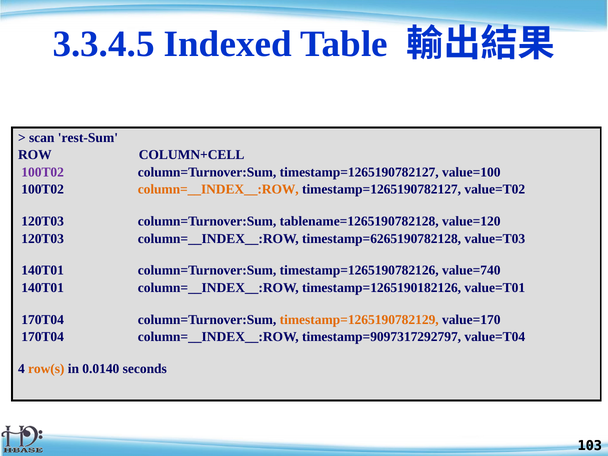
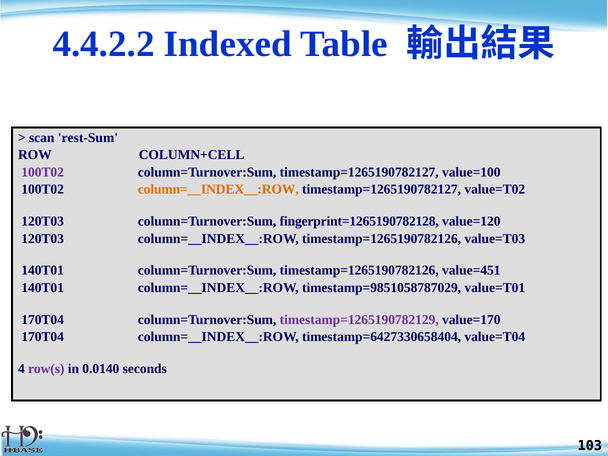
3.3.4.5: 3.3.4.5 -> 4.4.2.2
tablename=1265190782128: tablename=1265190782128 -> fingerprint=1265190782128
column=__INDEX__:ROW timestamp=6265190782128: timestamp=6265190782128 -> timestamp=1265190782126
value=740: value=740 -> value=451
timestamp=1265190182126: timestamp=1265190182126 -> timestamp=9851058787029
timestamp=1265190782129 colour: orange -> purple
timestamp=9097317292797: timestamp=9097317292797 -> timestamp=6427330658404
row(s colour: orange -> purple
